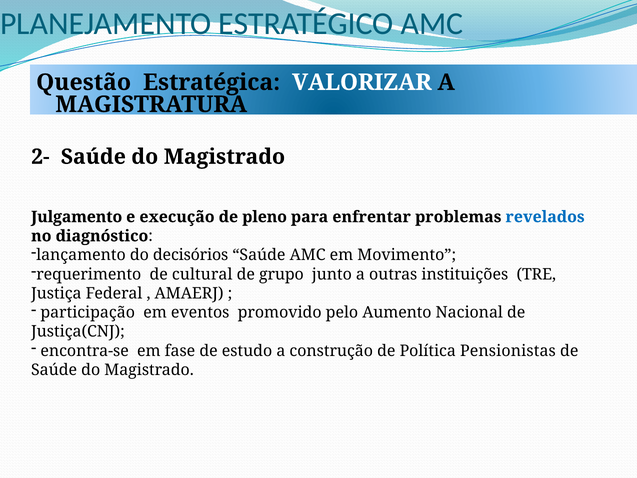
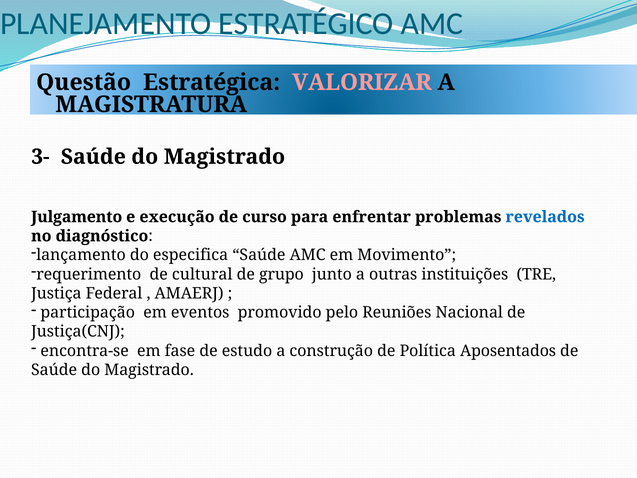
VALORIZAR colour: white -> pink
2-: 2- -> 3-
pleno: pleno -> curso
decisórios: decisórios -> especifica
Aumento: Aumento -> Reuniões
Pensionistas: Pensionistas -> Aposentados
